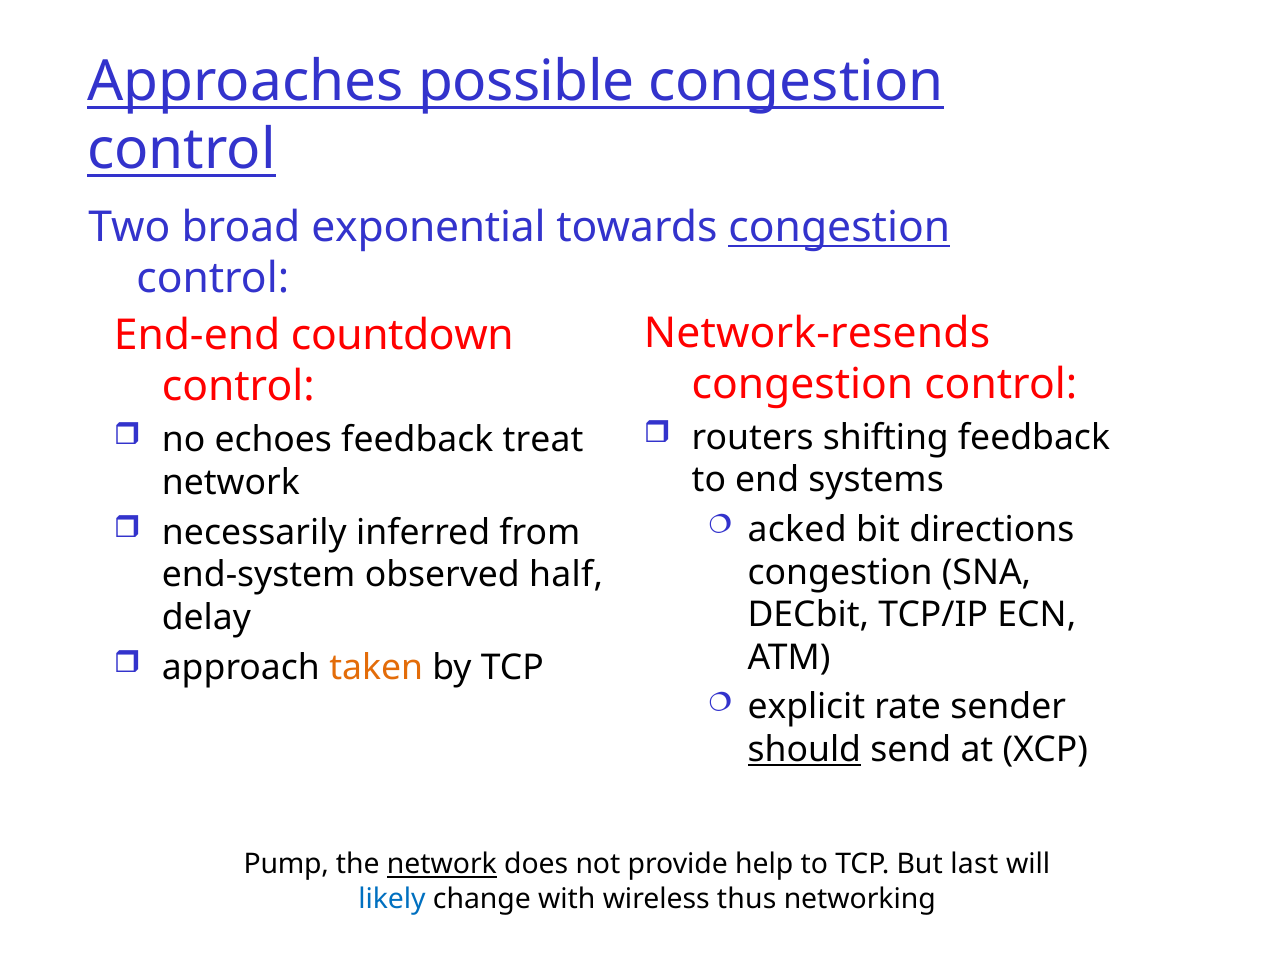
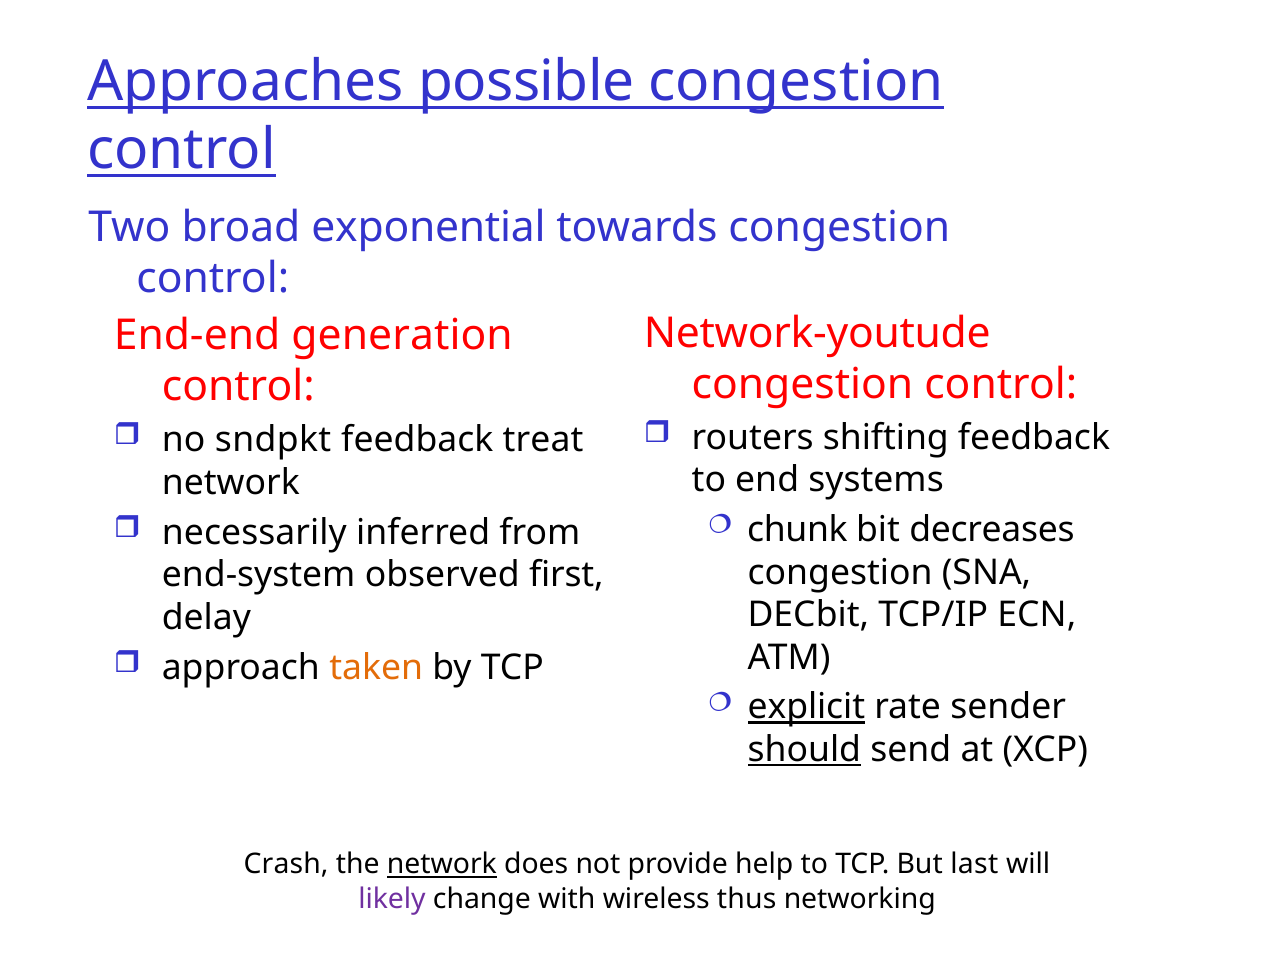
congestion at (839, 228) underline: present -> none
Network-resends: Network-resends -> Network-youtude
countdown: countdown -> generation
echoes: echoes -> sndpkt
acked: acked -> chunk
directions: directions -> decreases
half: half -> first
explicit underline: none -> present
Pump: Pump -> Crash
likely colour: blue -> purple
